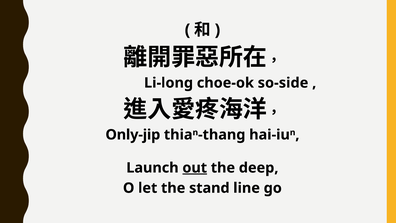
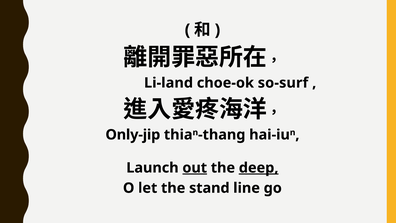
Li-long: Li-long -> Li-land
so-side: so-side -> so-surf
deep underline: none -> present
